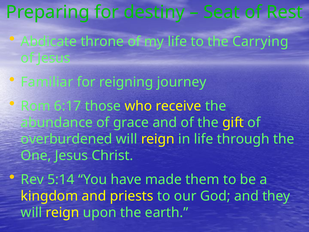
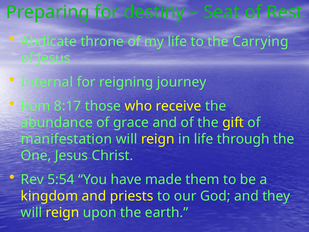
Familiar: Familiar -> Internal
6:17: 6:17 -> 8:17
overburdened: overburdened -> manifestation
5:14: 5:14 -> 5:54
